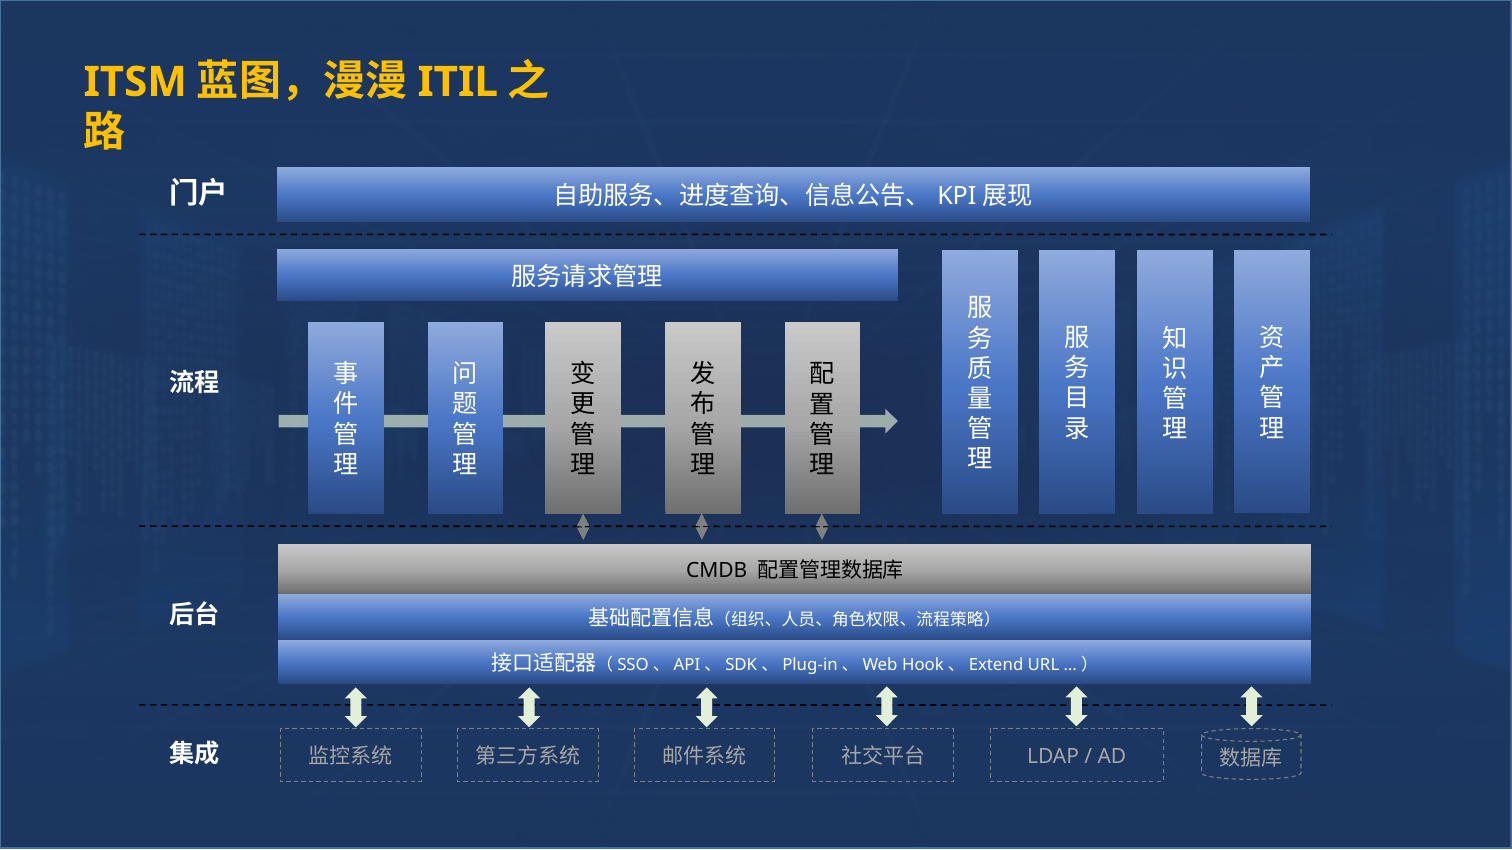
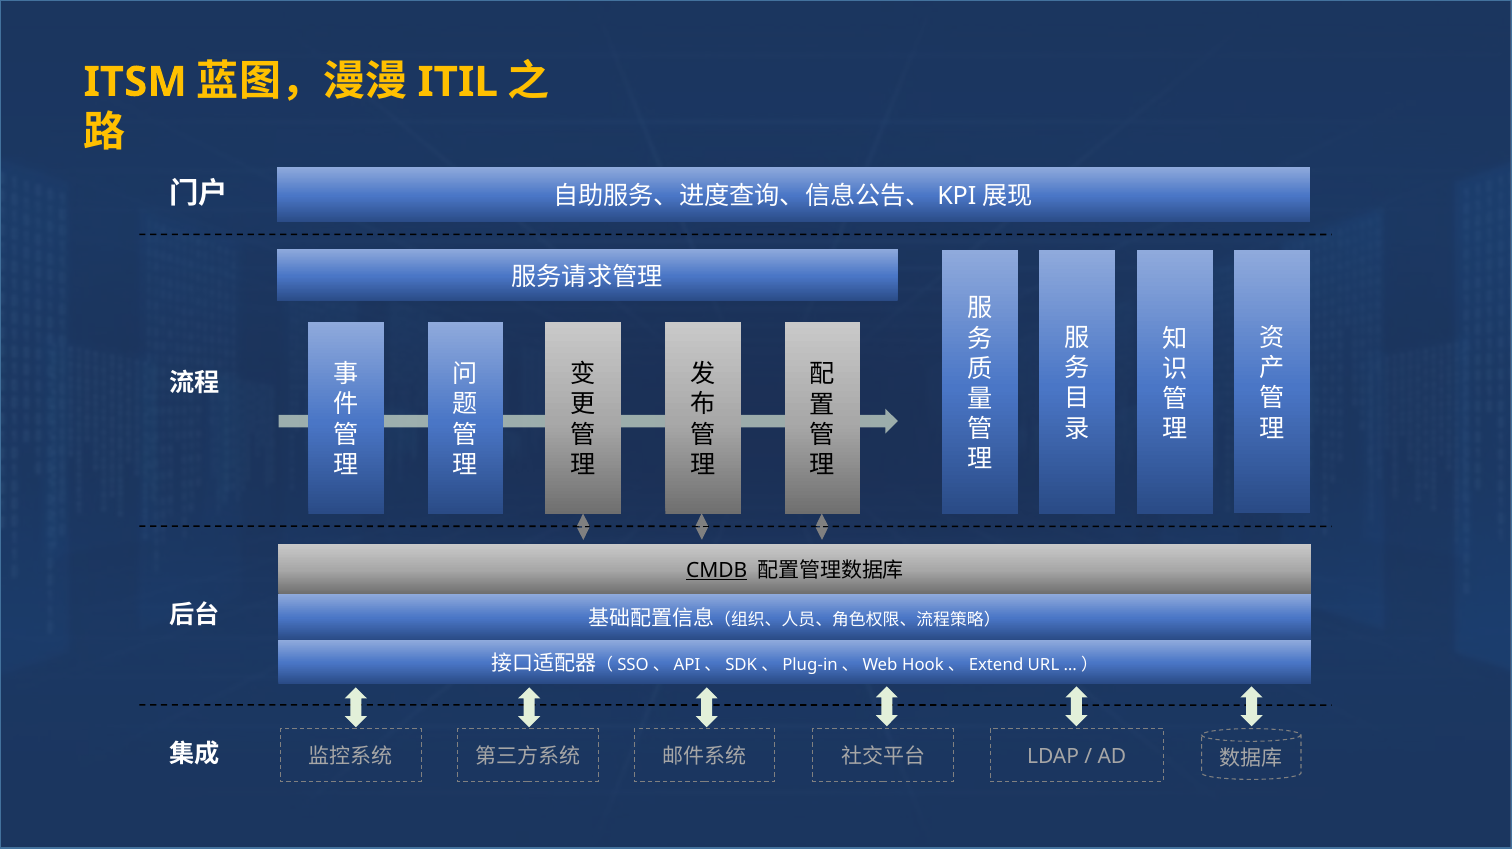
CMDB underline: none -> present
